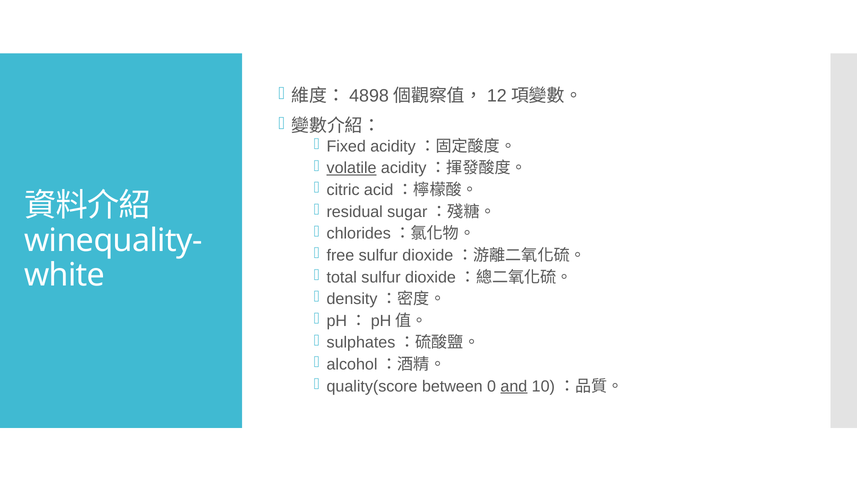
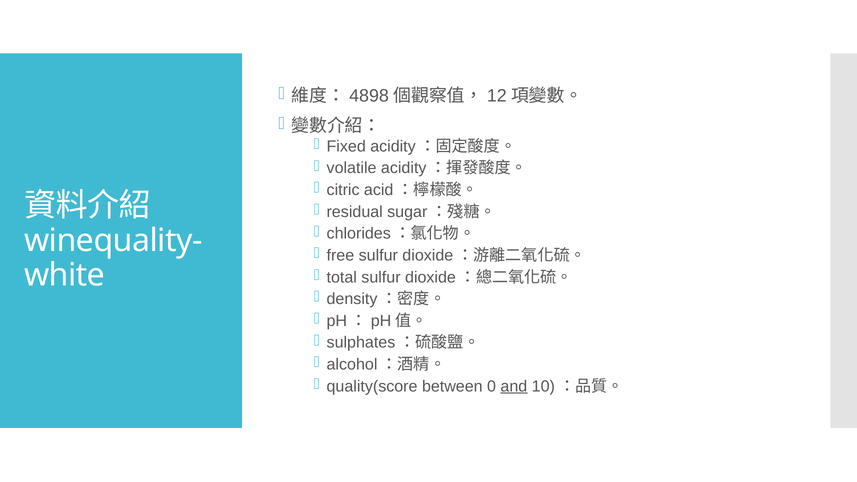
volatile underline: present -> none
